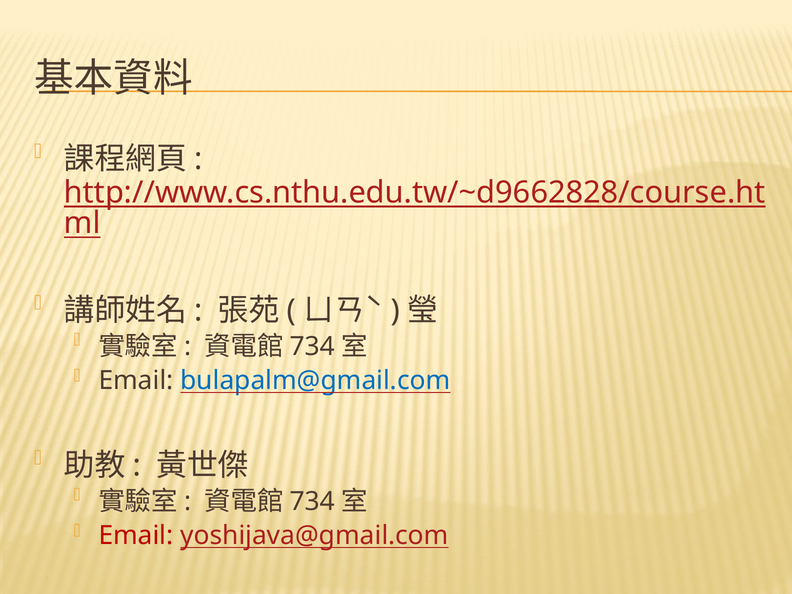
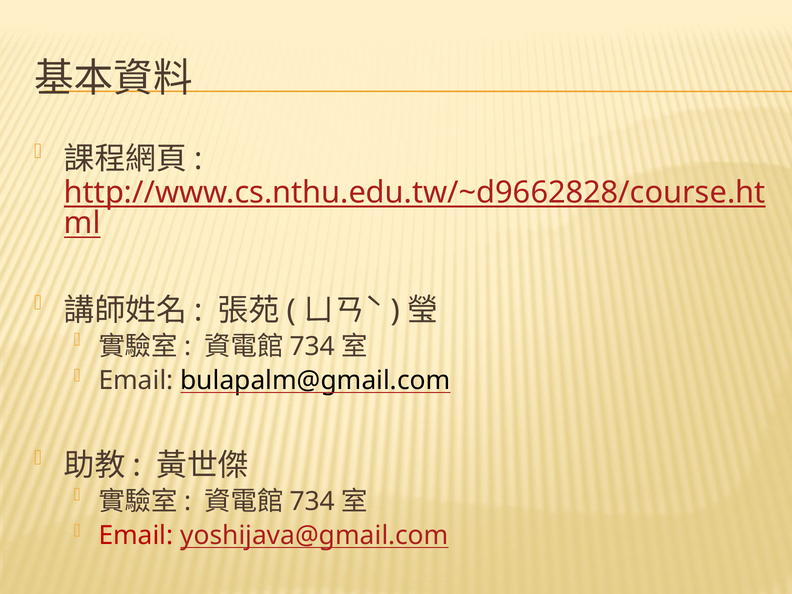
bulapalm@gmail.com colour: blue -> black
